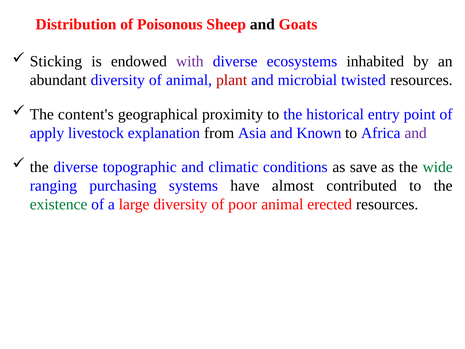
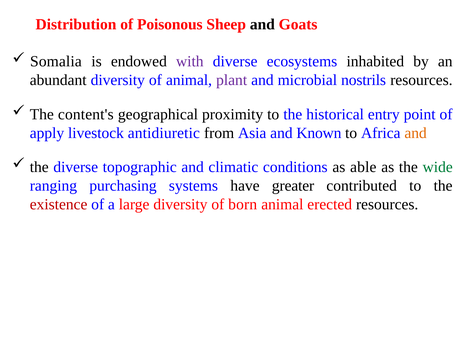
Sticking: Sticking -> Somalia
plant colour: red -> purple
twisted: twisted -> nostrils
explanation: explanation -> antidiuretic
and at (416, 133) colour: purple -> orange
save: save -> able
almost: almost -> greater
existence colour: green -> red
poor: poor -> born
